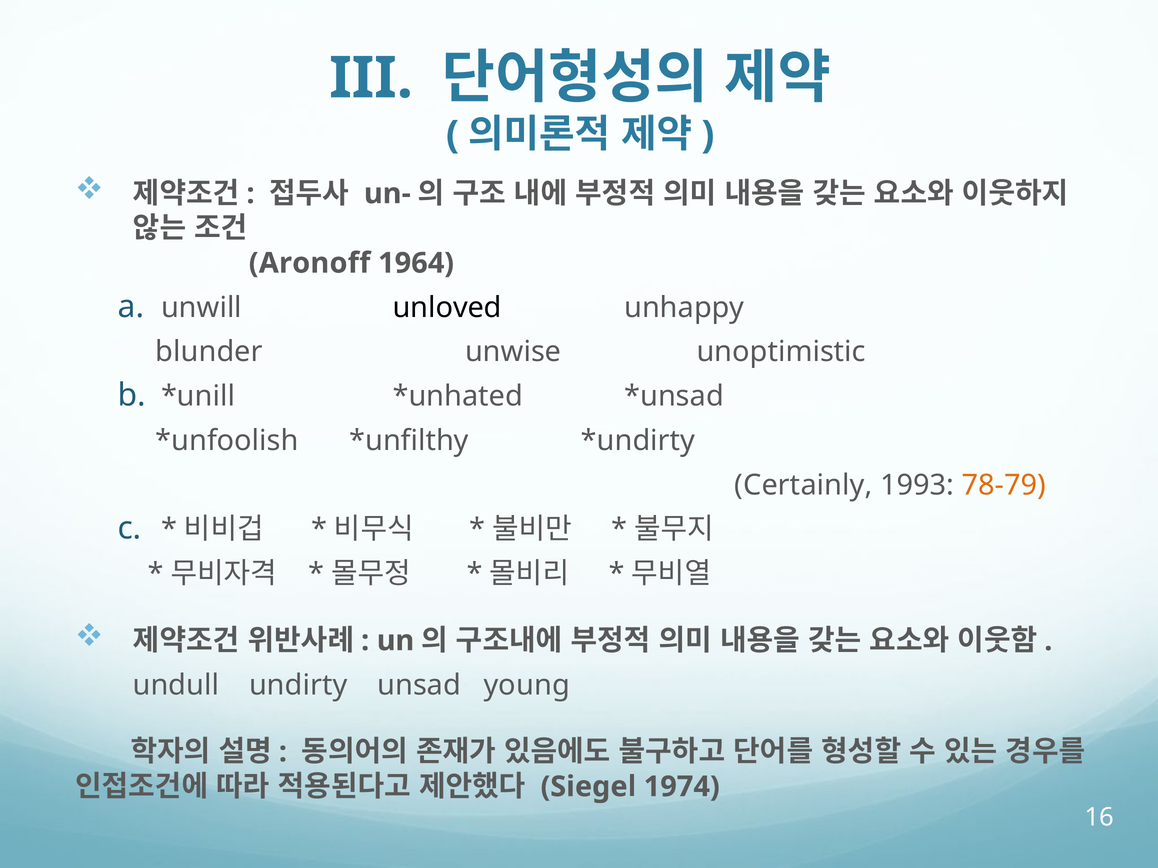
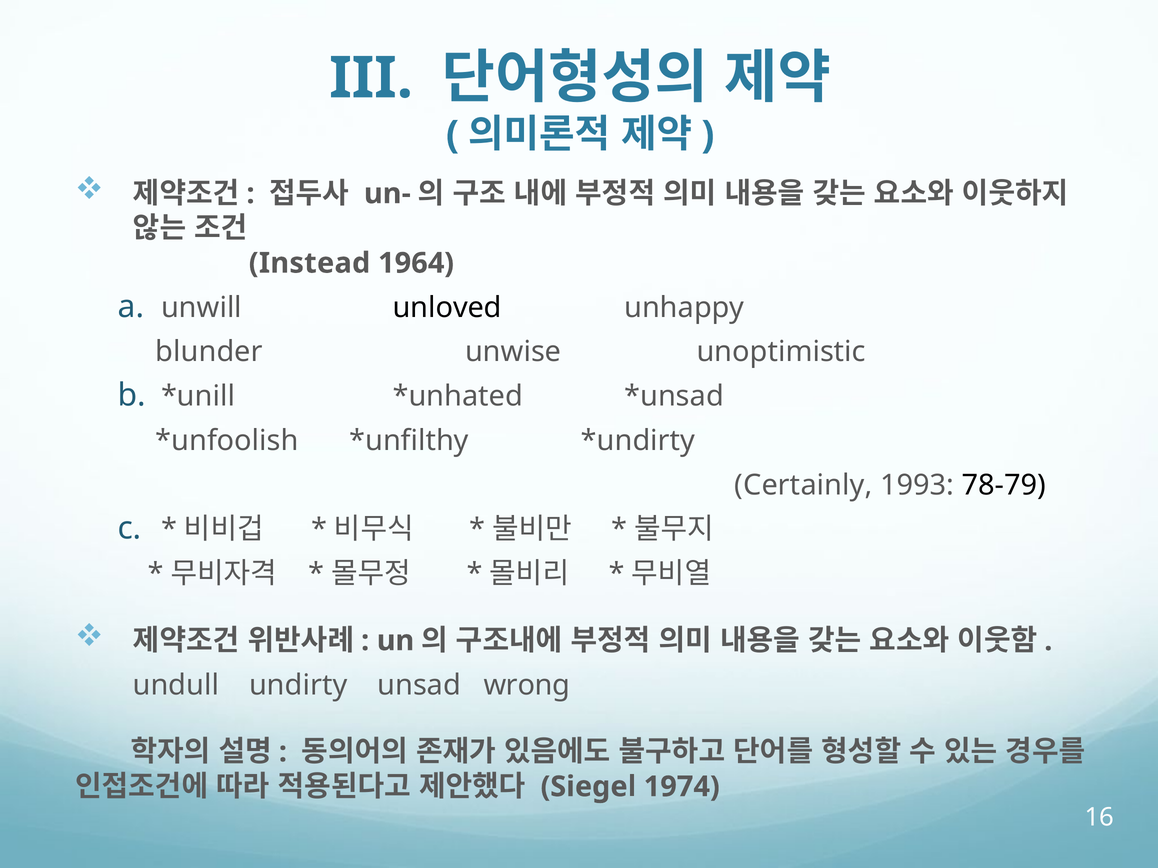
Aronoff: Aronoff -> Instead
78-79 colour: orange -> black
young: young -> wrong
